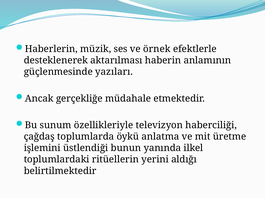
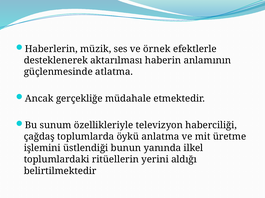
yazıları: yazıları -> atlatma
